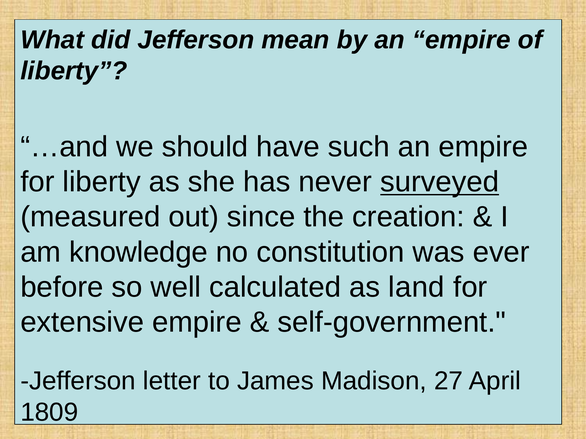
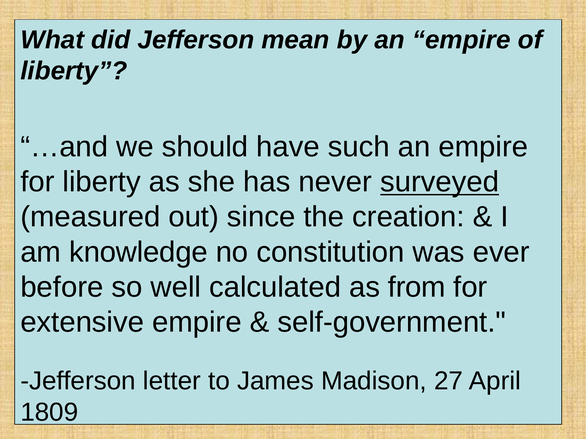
land: land -> from
